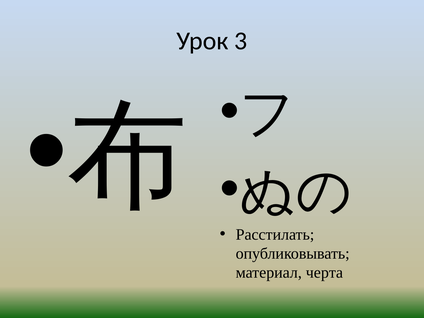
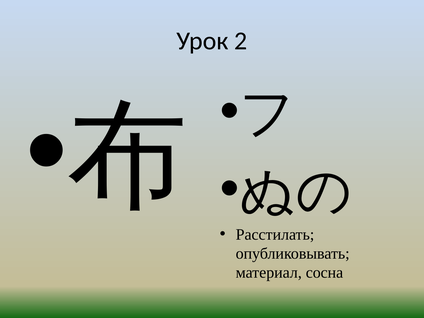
3: 3 -> 2
черта: черта -> сосна
